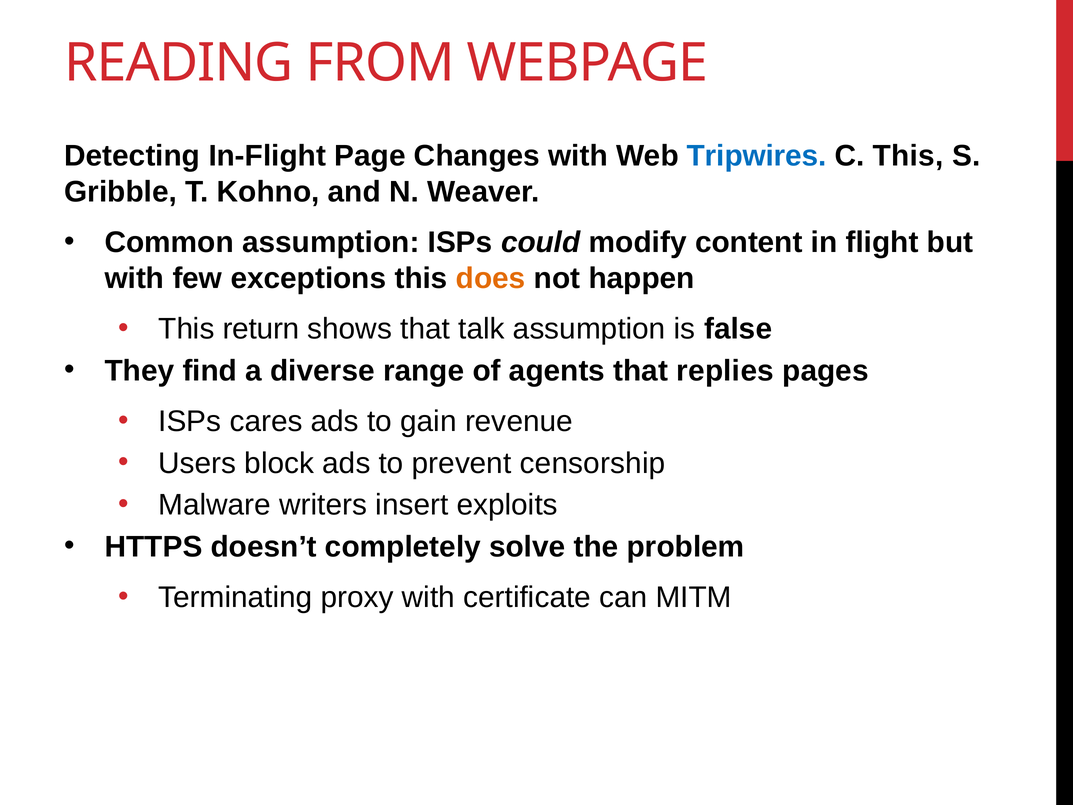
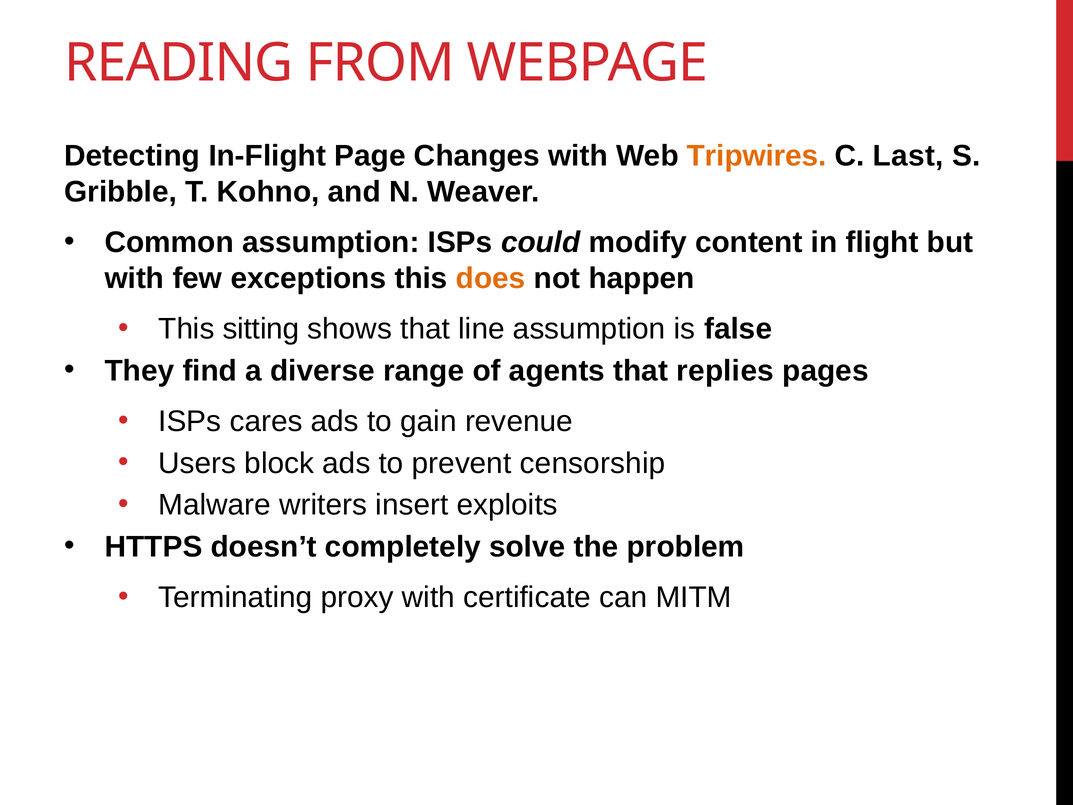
Tripwires colour: blue -> orange
C This: This -> Last
return: return -> sitting
talk: talk -> line
